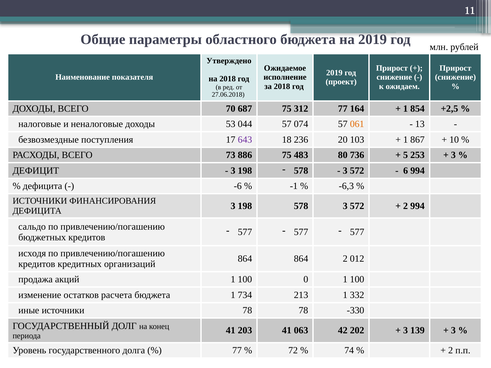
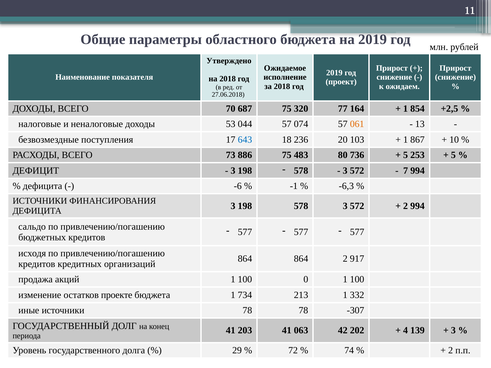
312: 312 -> 320
643 colour: purple -> blue
3 at (453, 155): 3 -> 5
6: 6 -> 7
012: 012 -> 917
расчета: расчета -> проекте
-330: -330 -> -307
3 at (406, 331): 3 -> 4
77 at (237, 351): 77 -> 29
